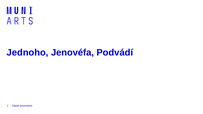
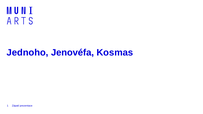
Podvádí: Podvádí -> Kosmas
